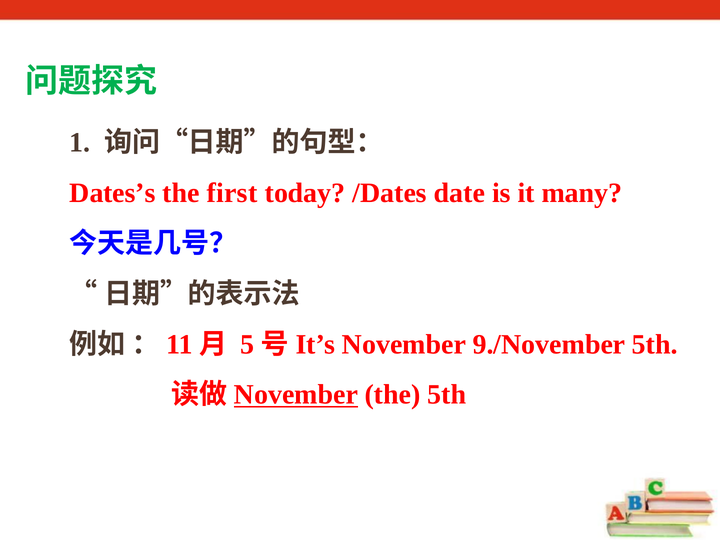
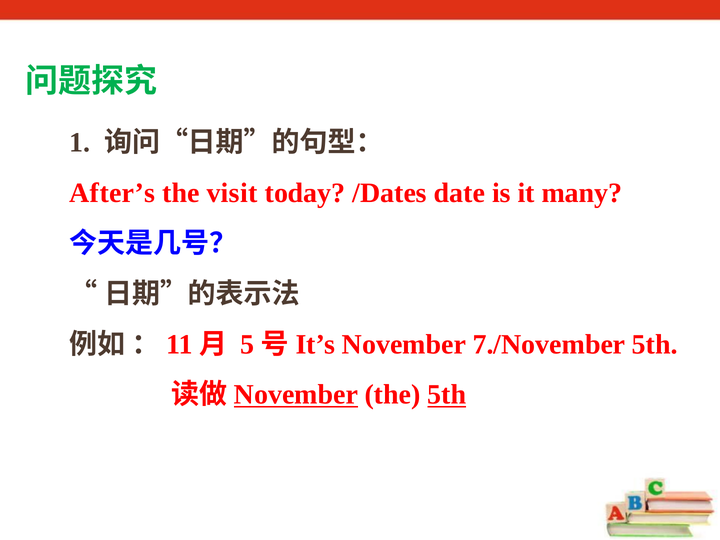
Dates’s: Dates’s -> After’s
first: first -> visit
9./November: 9./November -> 7./November
5th at (447, 395) underline: none -> present
